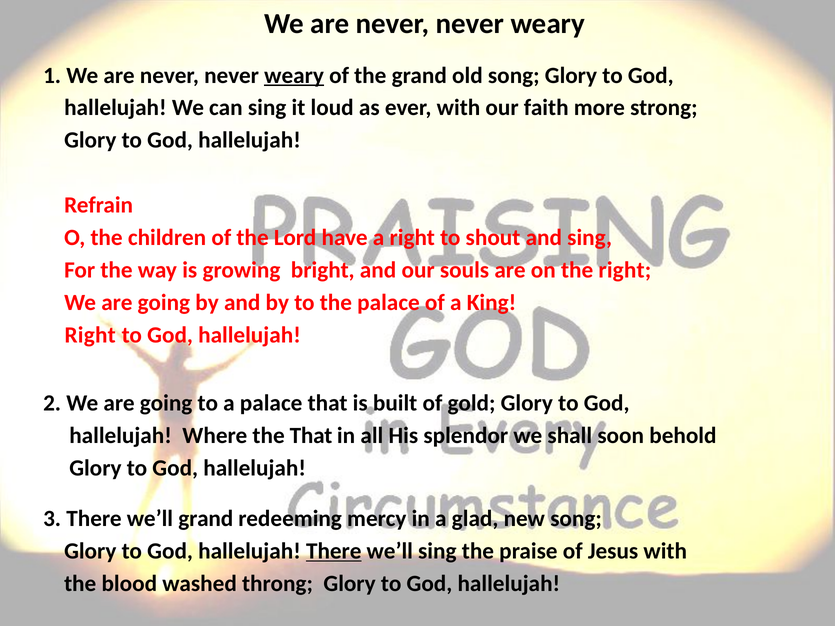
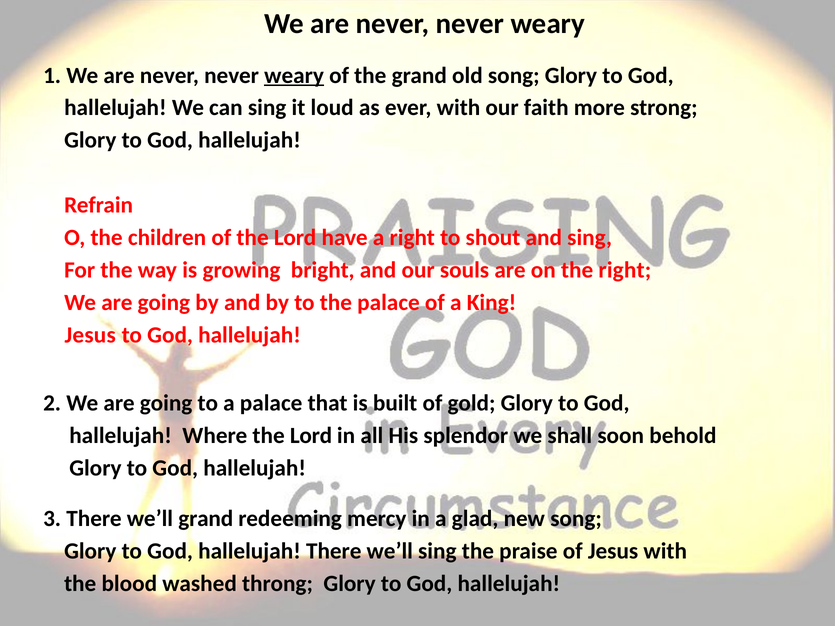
Right at (90, 335): Right -> Jesus
Where the That: That -> Lord
There at (334, 551) underline: present -> none
